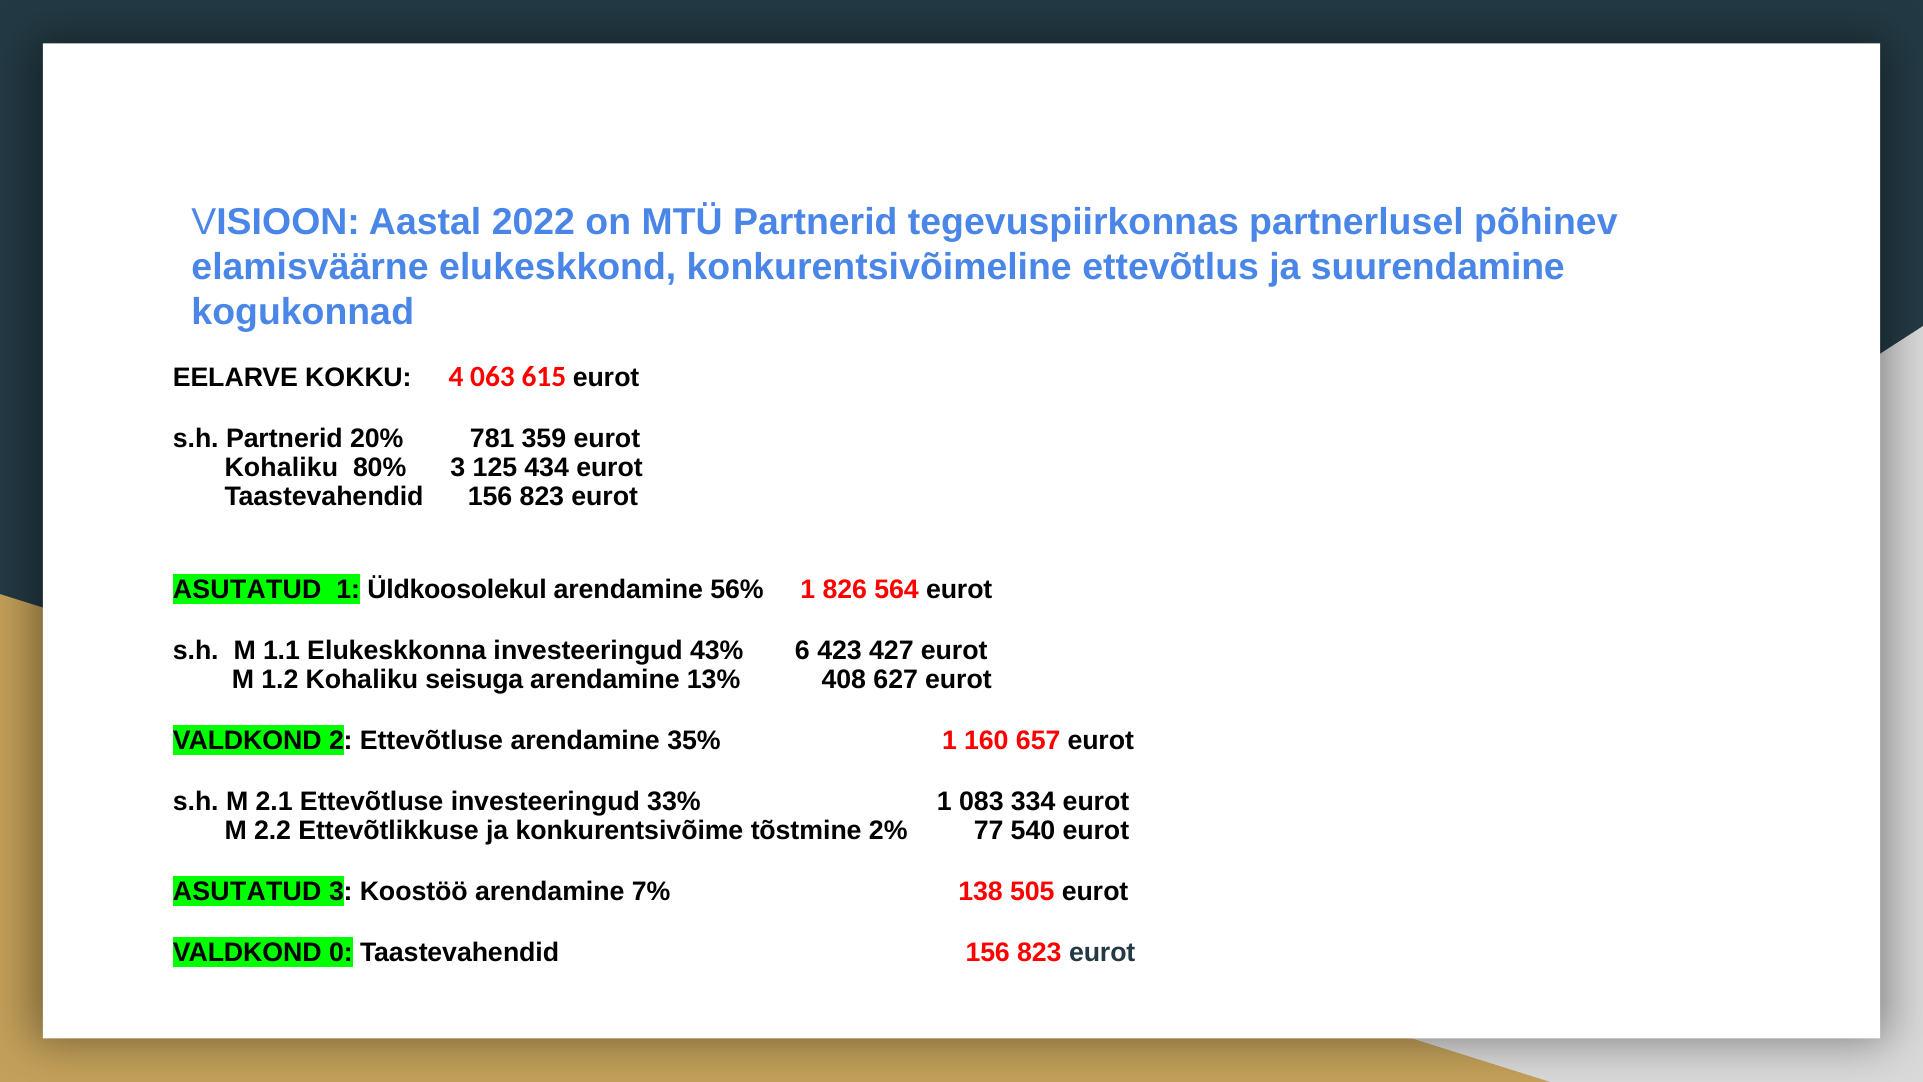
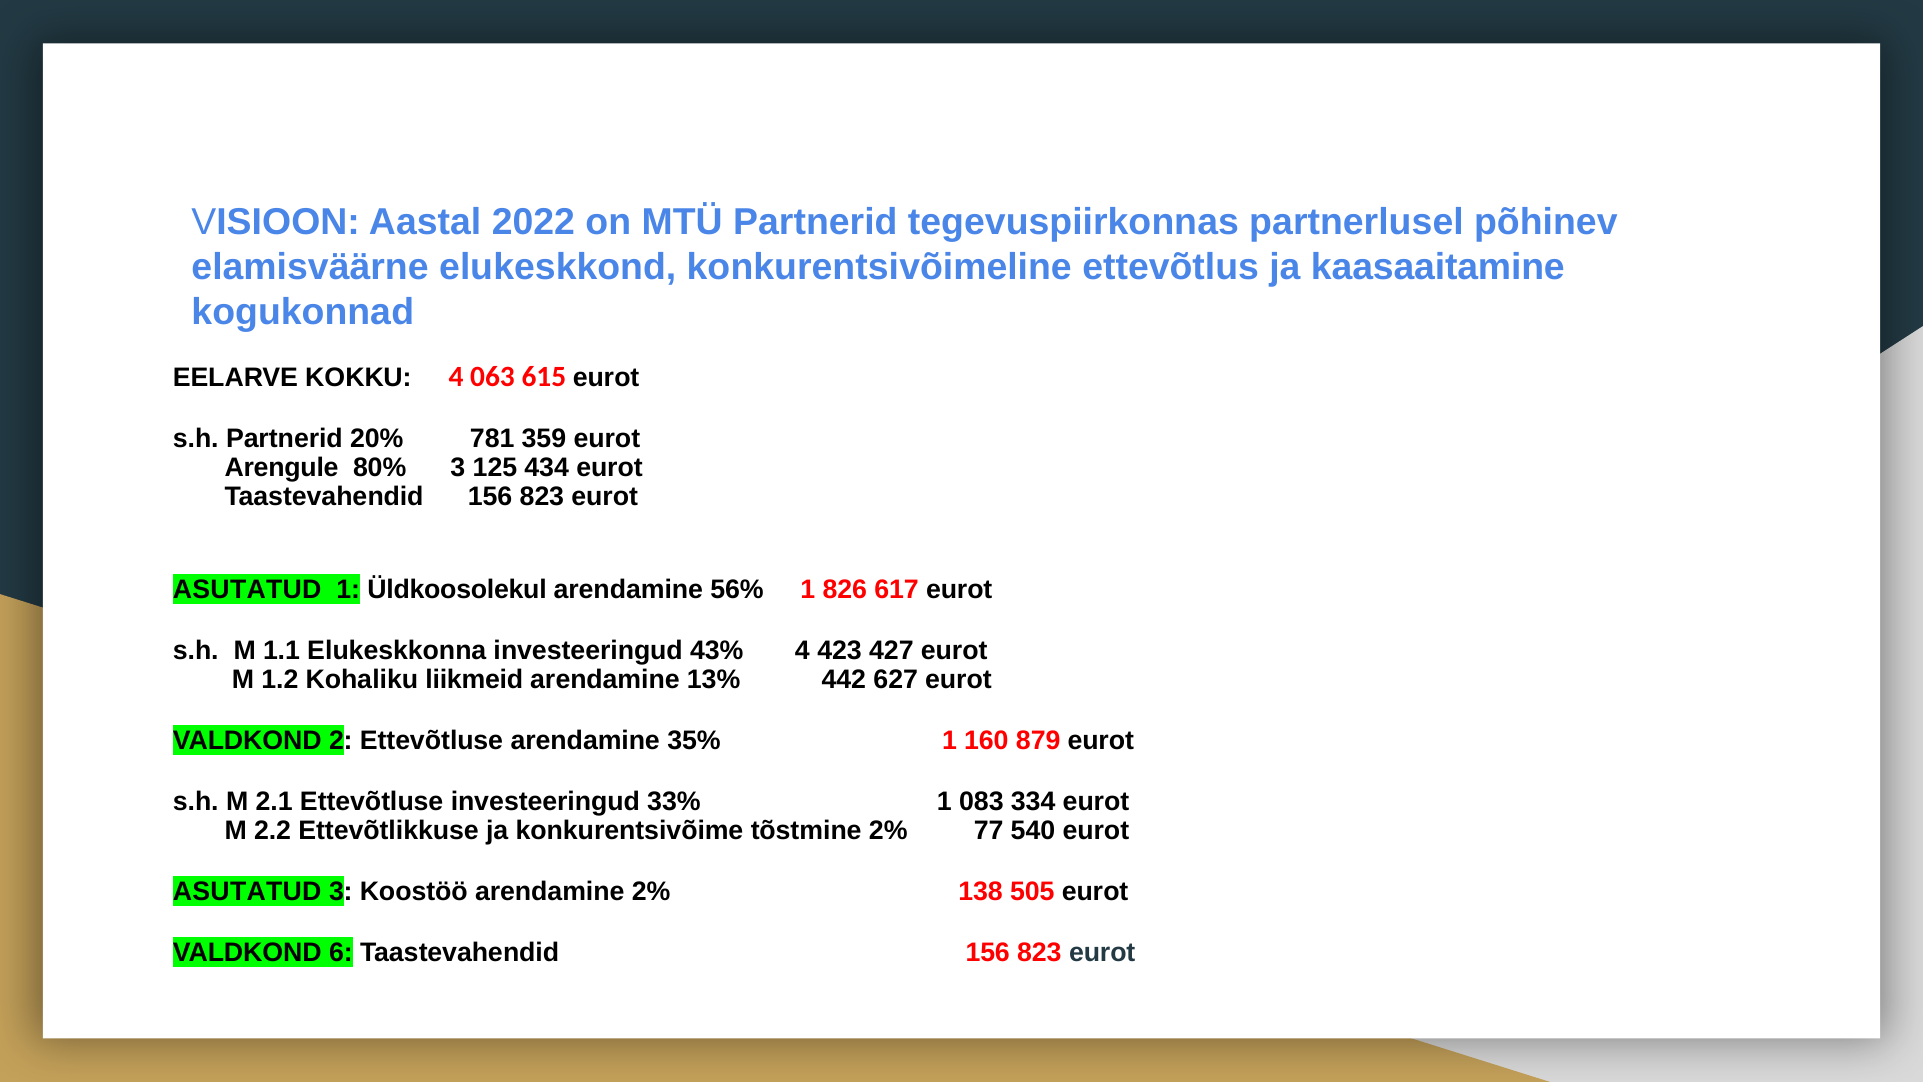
suurendamine: suurendamine -> kaasaaitamine
Kohaliku at (281, 468): Kohaliku -> Arengule
564: 564 -> 617
43% 6: 6 -> 4
seisuga: seisuga -> liikmeid
408: 408 -> 442
657: 657 -> 879
arendamine 7%: 7% -> 2%
0: 0 -> 6
